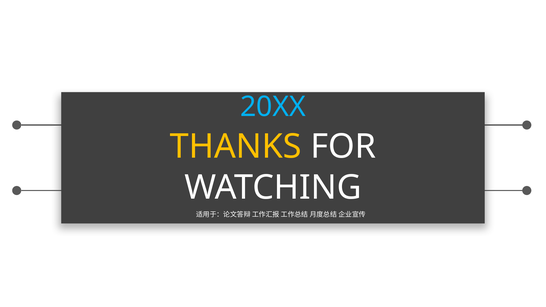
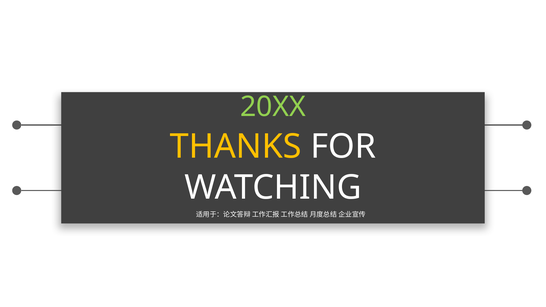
20XX colour: light blue -> light green
